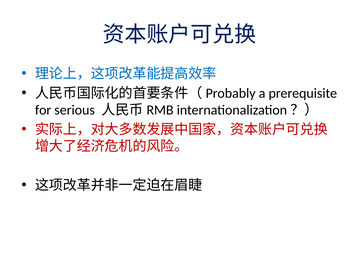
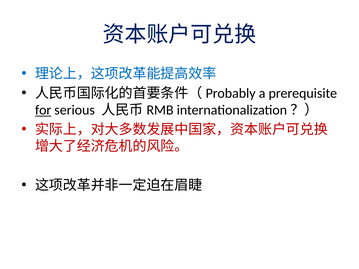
for underline: none -> present
